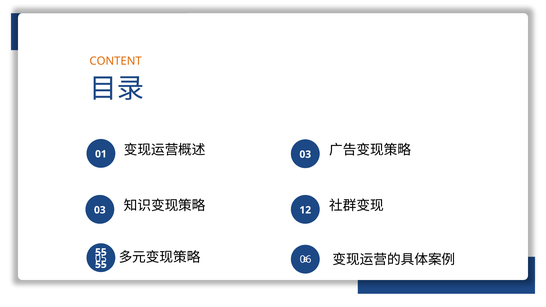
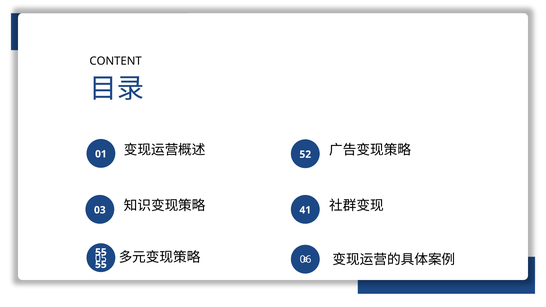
CONTENT colour: orange -> black
03 at (305, 154): 03 -> 52
12: 12 -> 41
